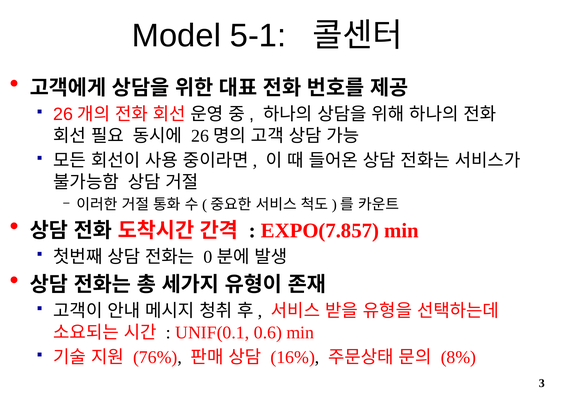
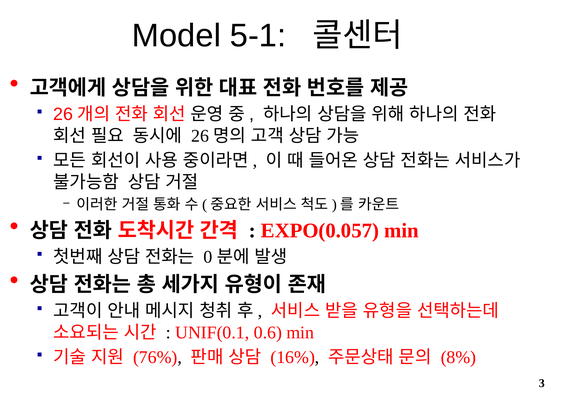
EXPO(7.857: EXPO(7.857 -> EXPO(0.057
